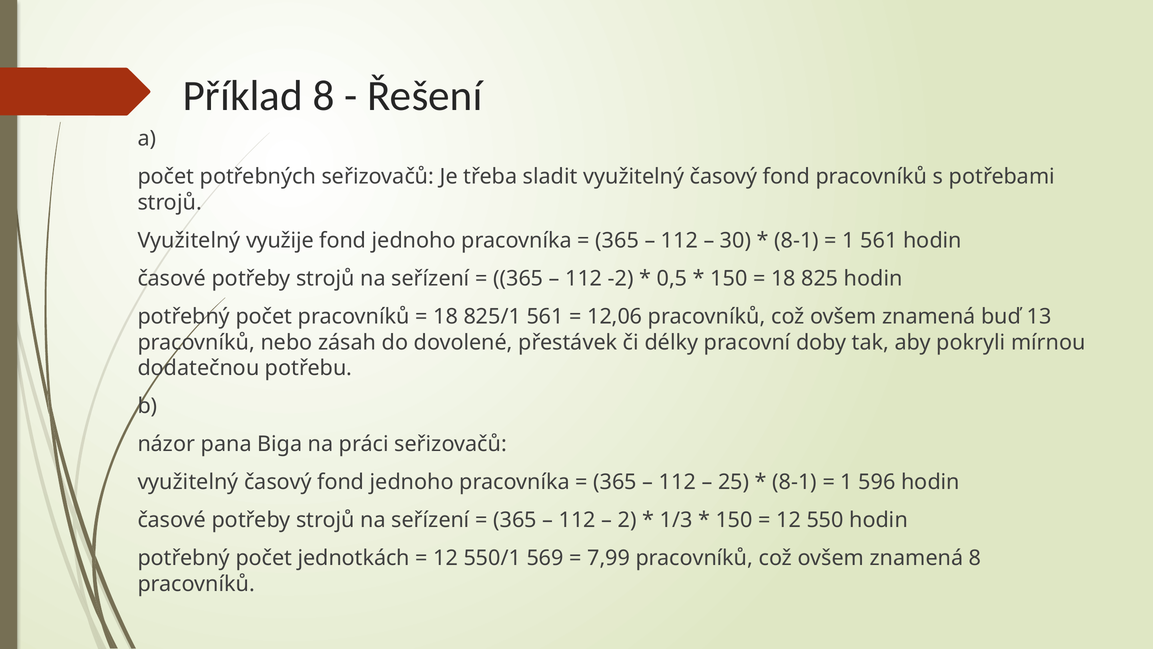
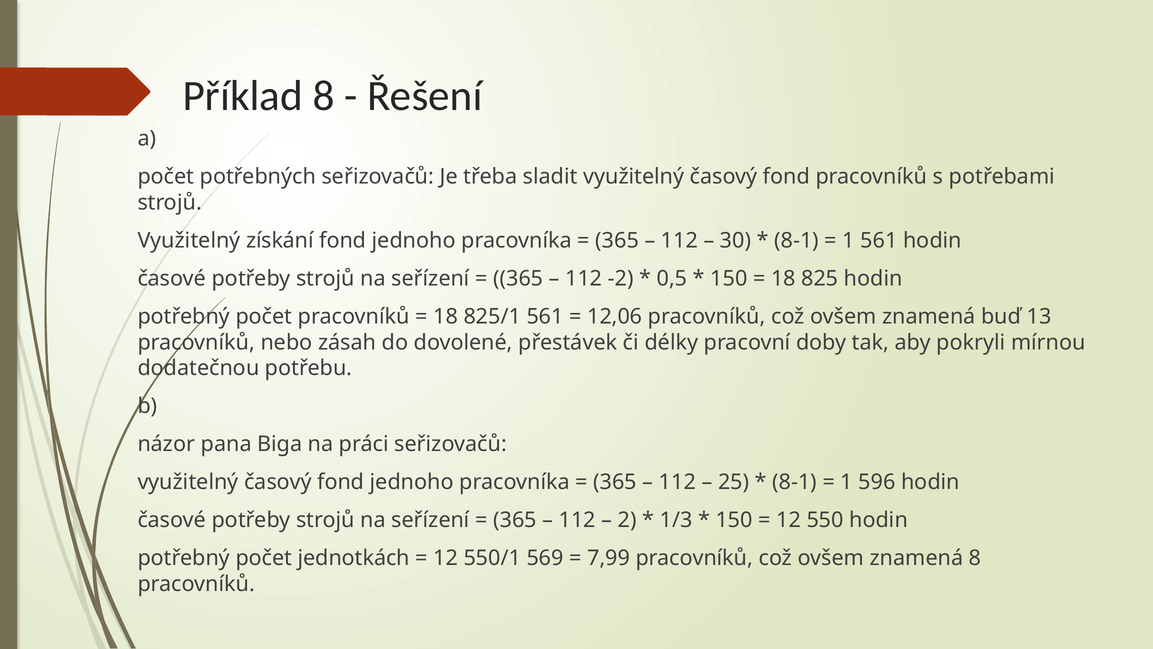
využije: využije -> získání
